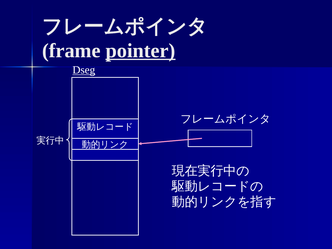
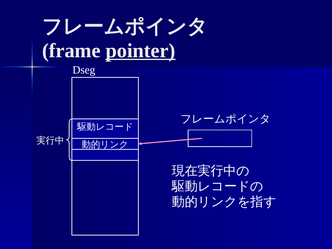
Dseg underline: present -> none
